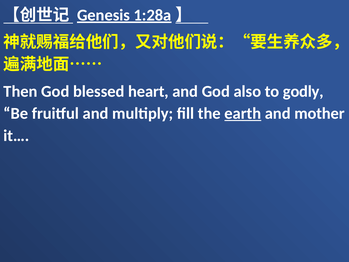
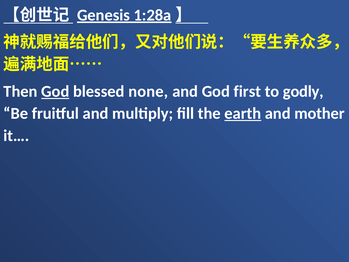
God at (55, 91) underline: none -> present
heart: heart -> none
also: also -> first
